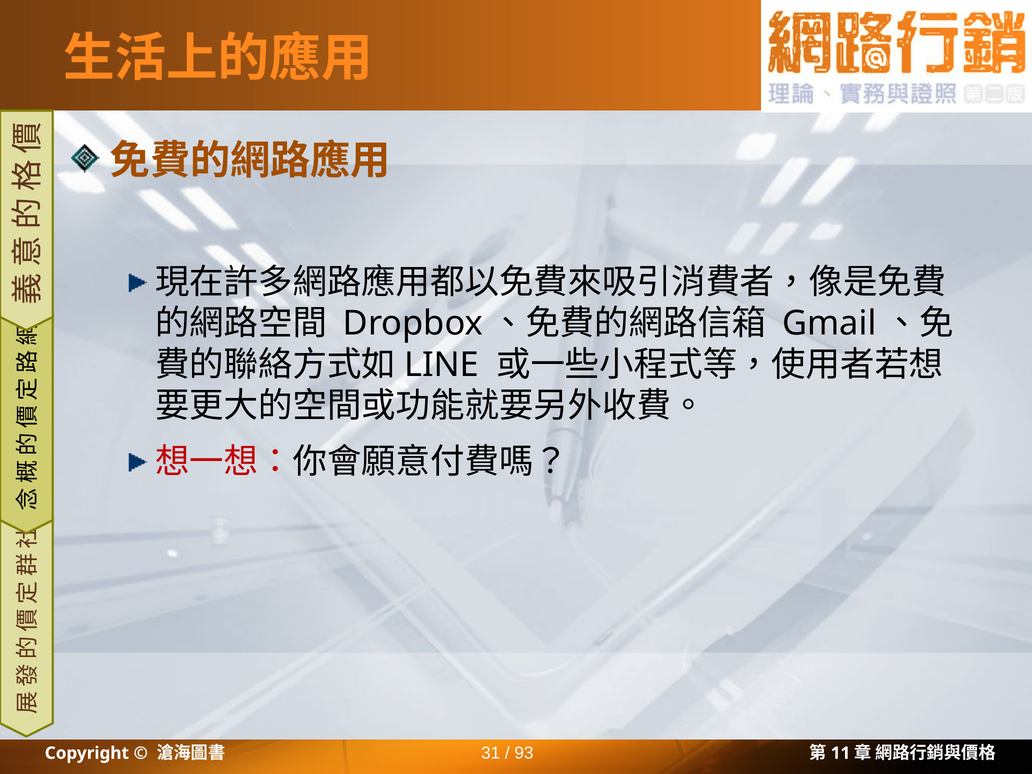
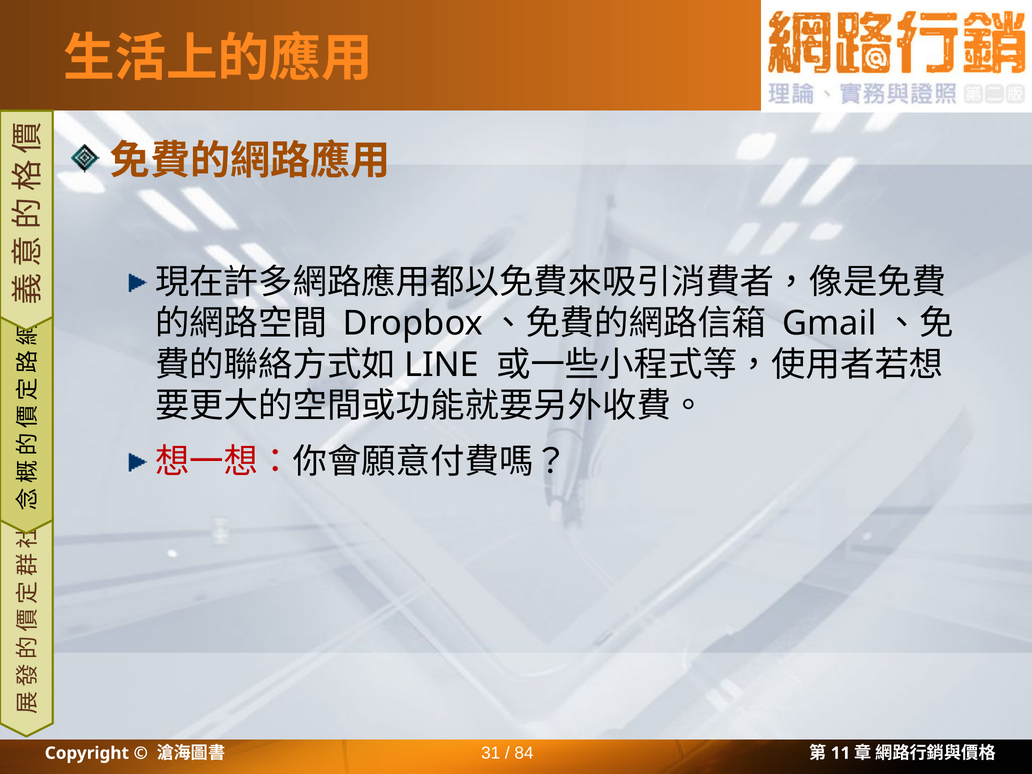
93: 93 -> 84
